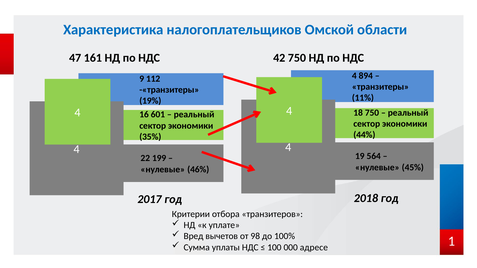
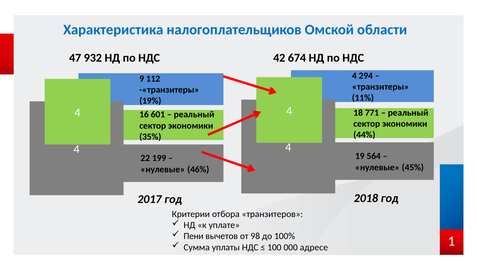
161: 161 -> 932
42 750: 750 -> 674
894: 894 -> 294
18 750: 750 -> 771
Вред: Вред -> Пени
